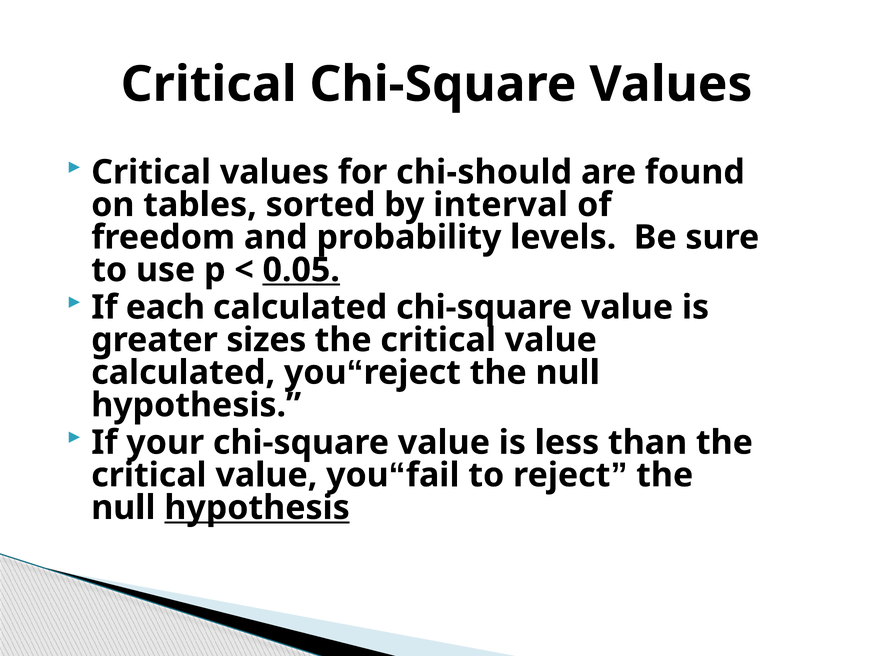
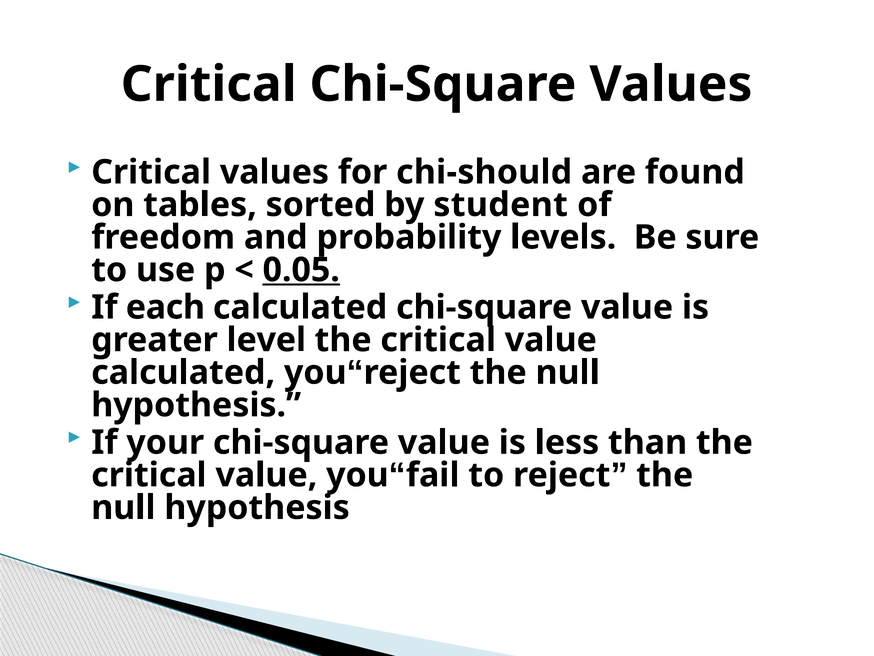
interval: interval -> student
sizes: sizes -> level
hypothesis at (257, 507) underline: present -> none
